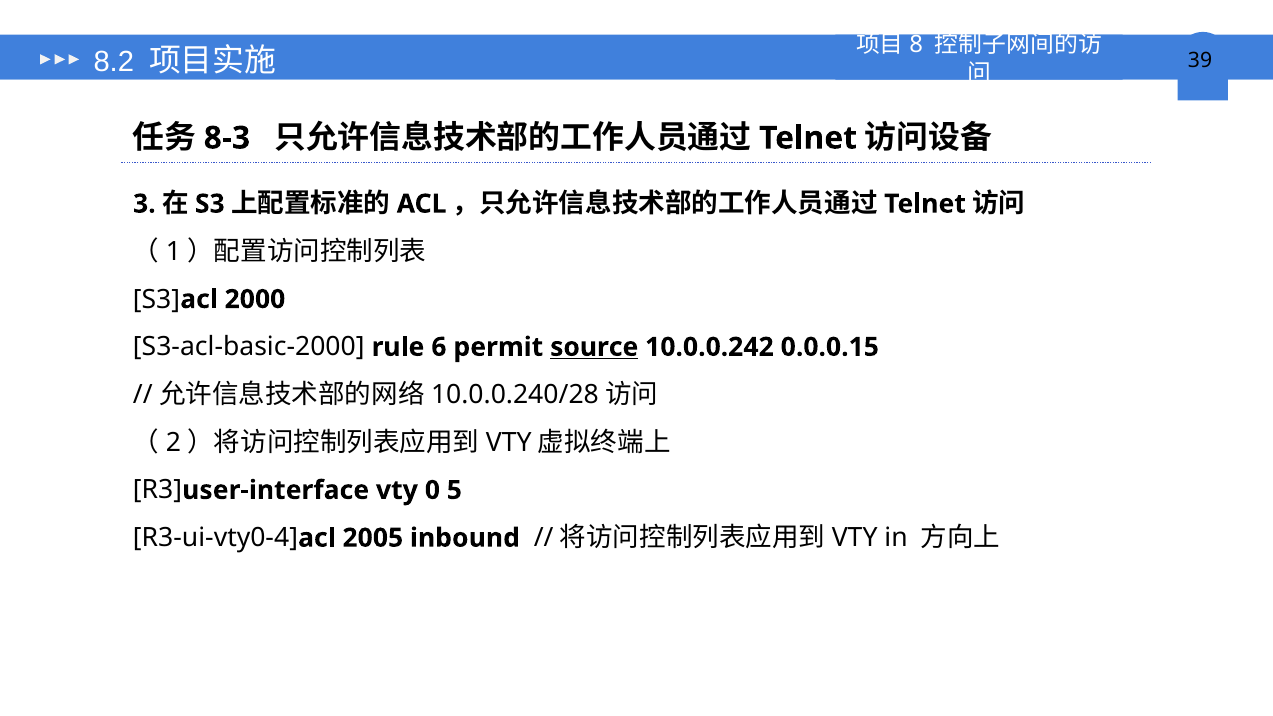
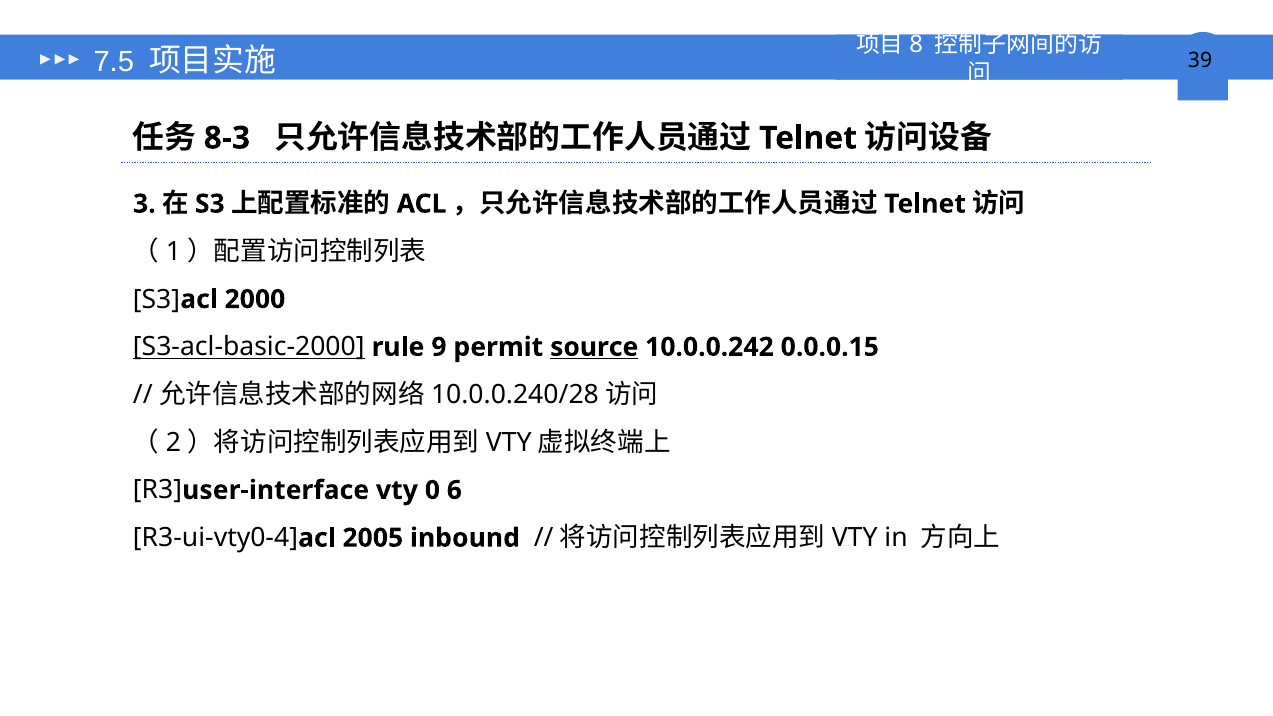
8.2: 8.2 -> 7.5
S3-acl-basic-2000 underline: none -> present
6: 6 -> 9
5: 5 -> 6
